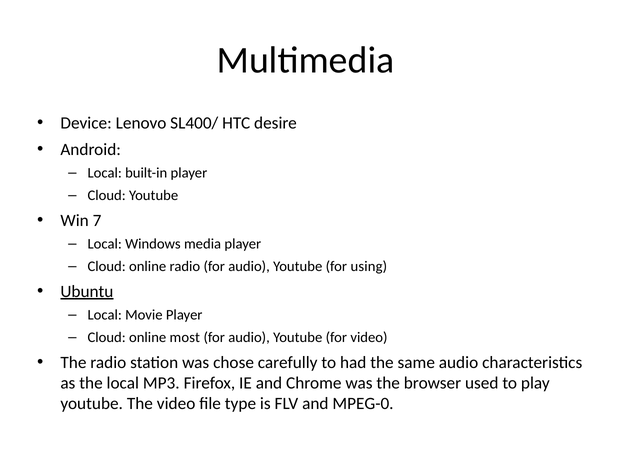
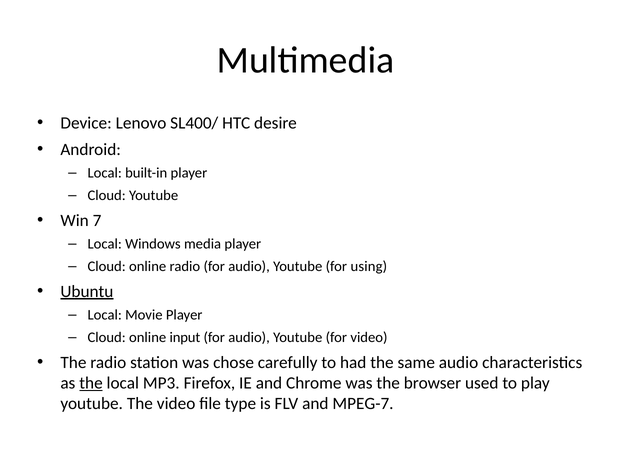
most: most -> input
the at (91, 383) underline: none -> present
MPEG-0: MPEG-0 -> MPEG-7
